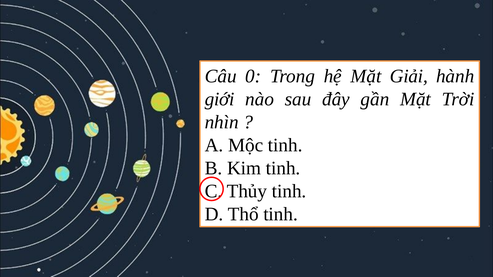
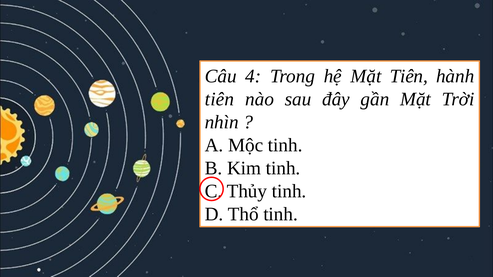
0: 0 -> 4
Mặt Giải: Giải -> Tiên
giới at (220, 99): giới -> tiên
